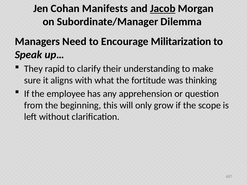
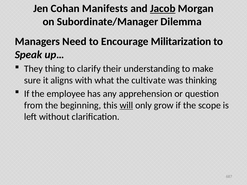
rapid: rapid -> thing
fortitude: fortitude -> cultivate
will underline: none -> present
